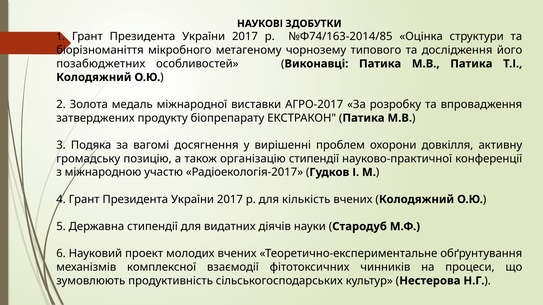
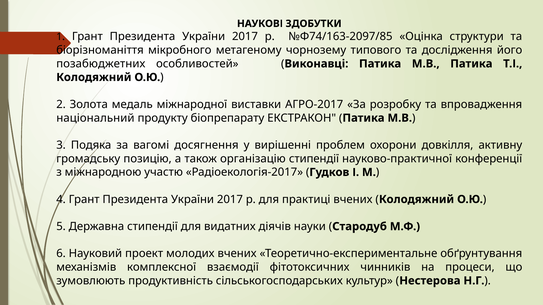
№Ф74/163-2014/85: №Ф74/163-2014/85 -> №Ф74/163-2097/85
затверджених: затверджених -> національний
кількість: кількість -> практиці
